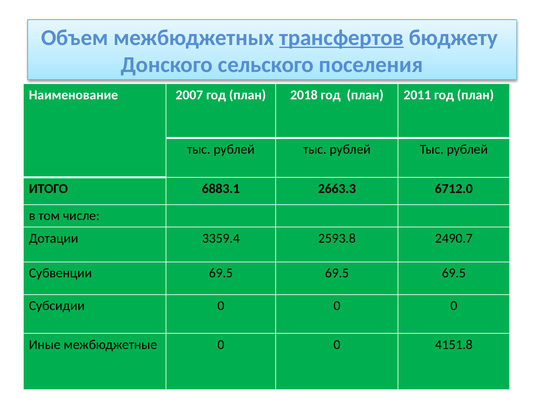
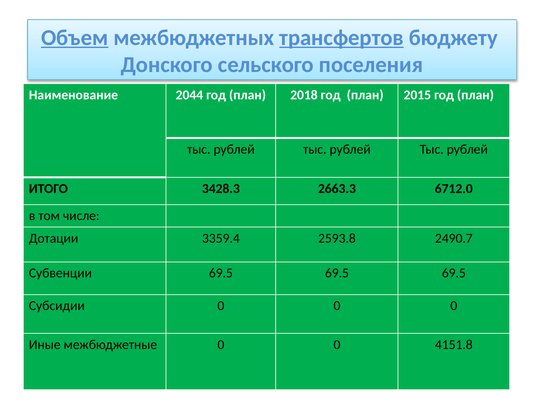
Объем underline: none -> present
2007: 2007 -> 2044
2011: 2011 -> 2015
6883.1: 6883.1 -> 3428.3
